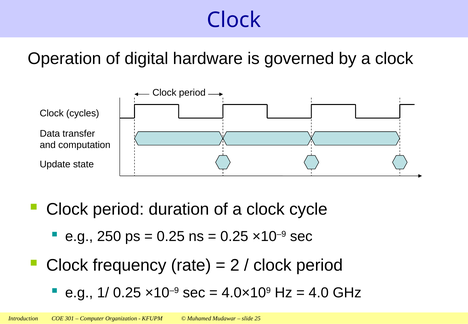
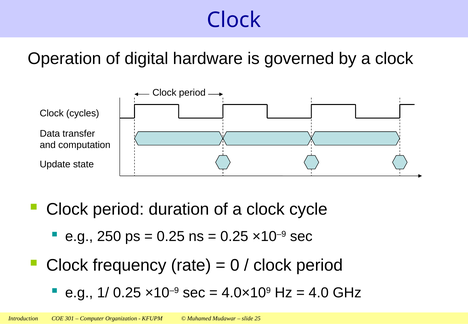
2: 2 -> 0
